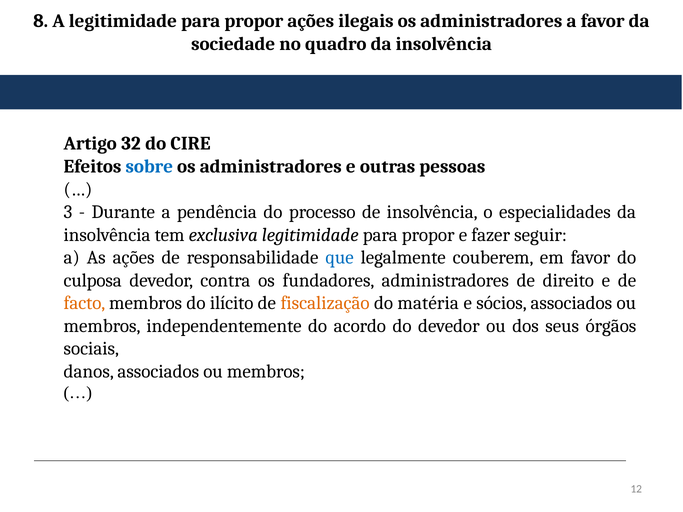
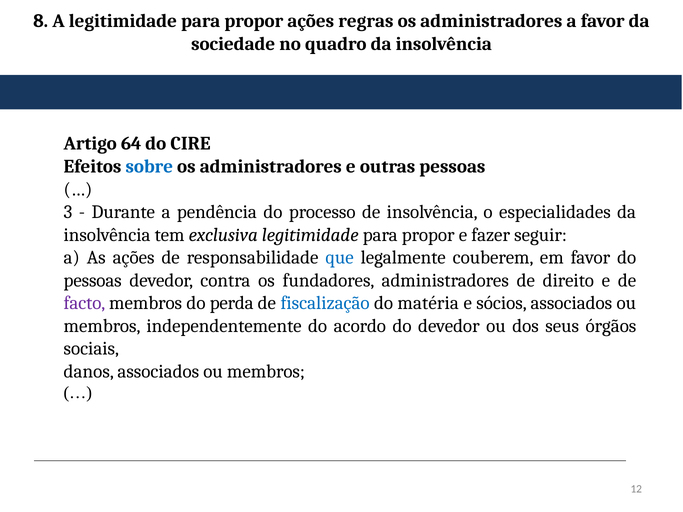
ilegais: ilegais -> regras
32: 32 -> 64
culposa at (93, 280): culposa -> pessoas
facto colour: orange -> purple
ilícito: ilícito -> perda
fiscalização colour: orange -> blue
